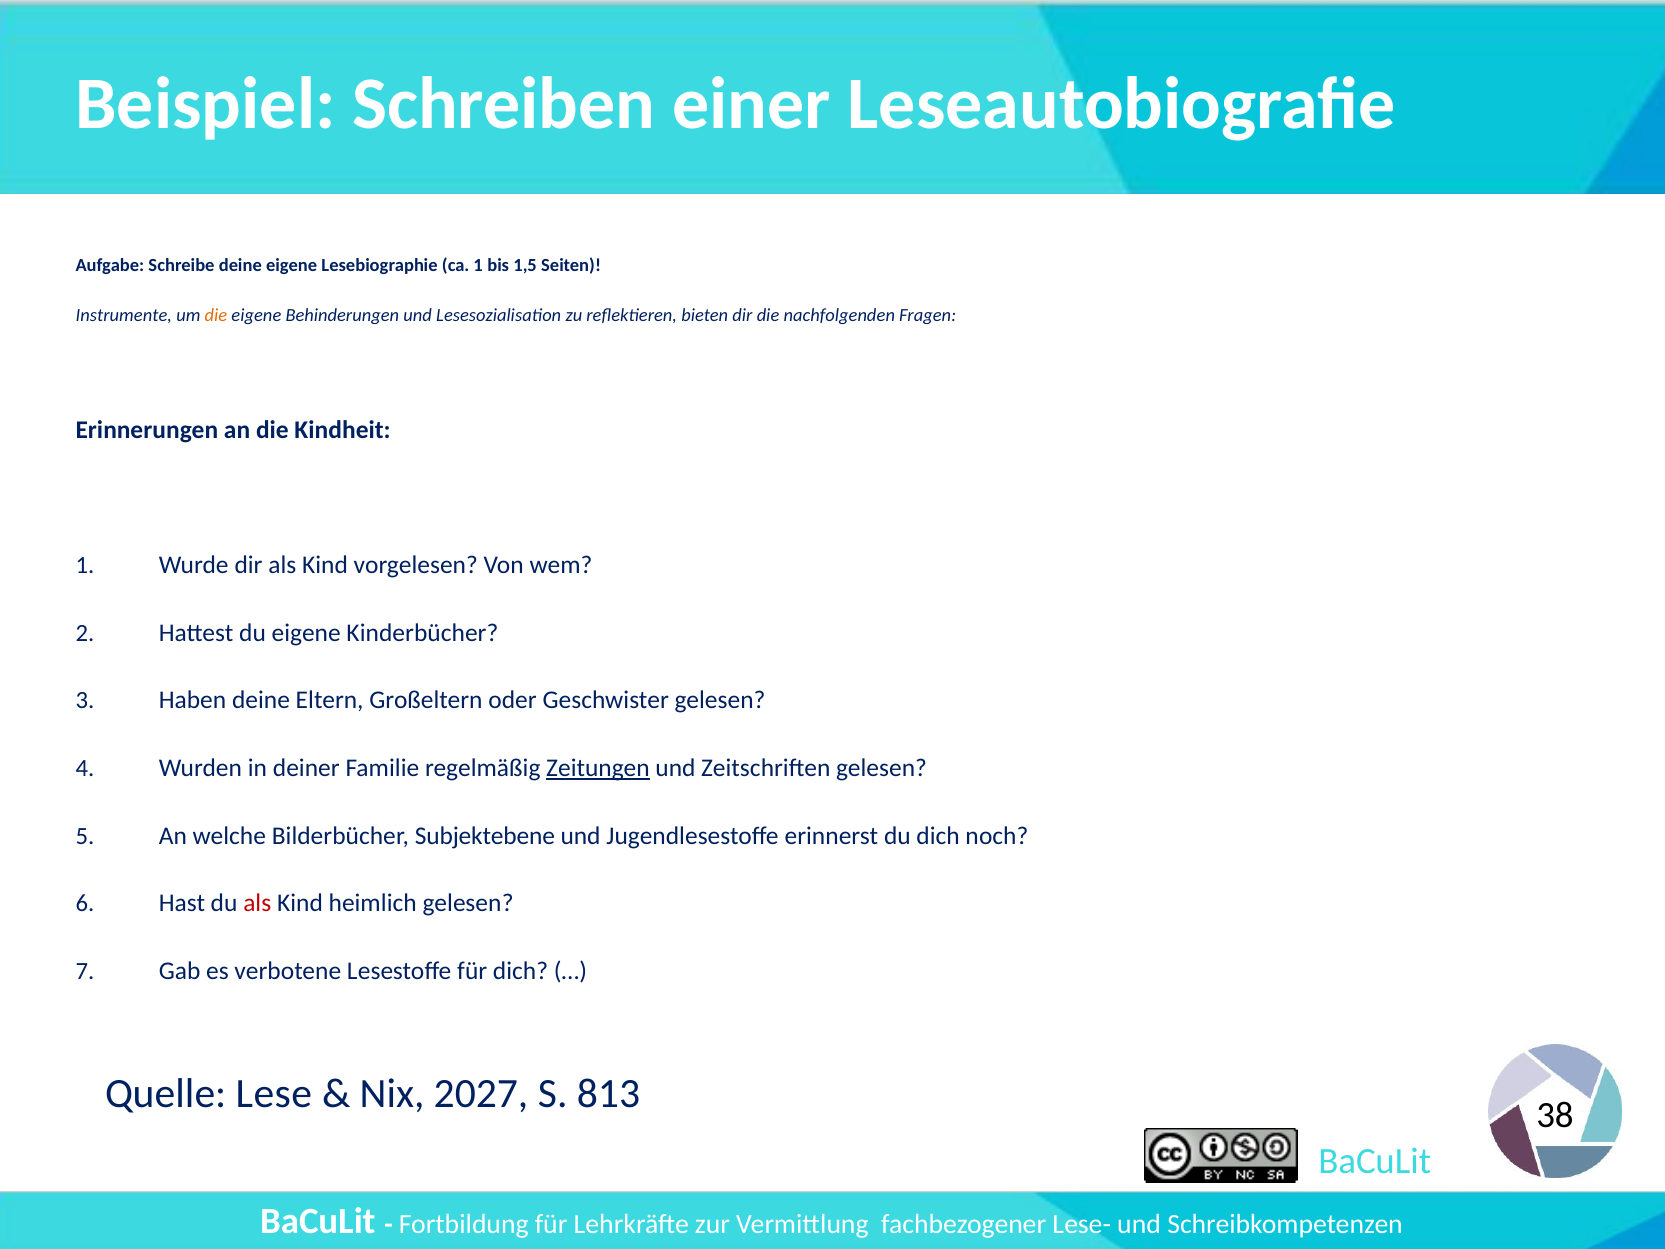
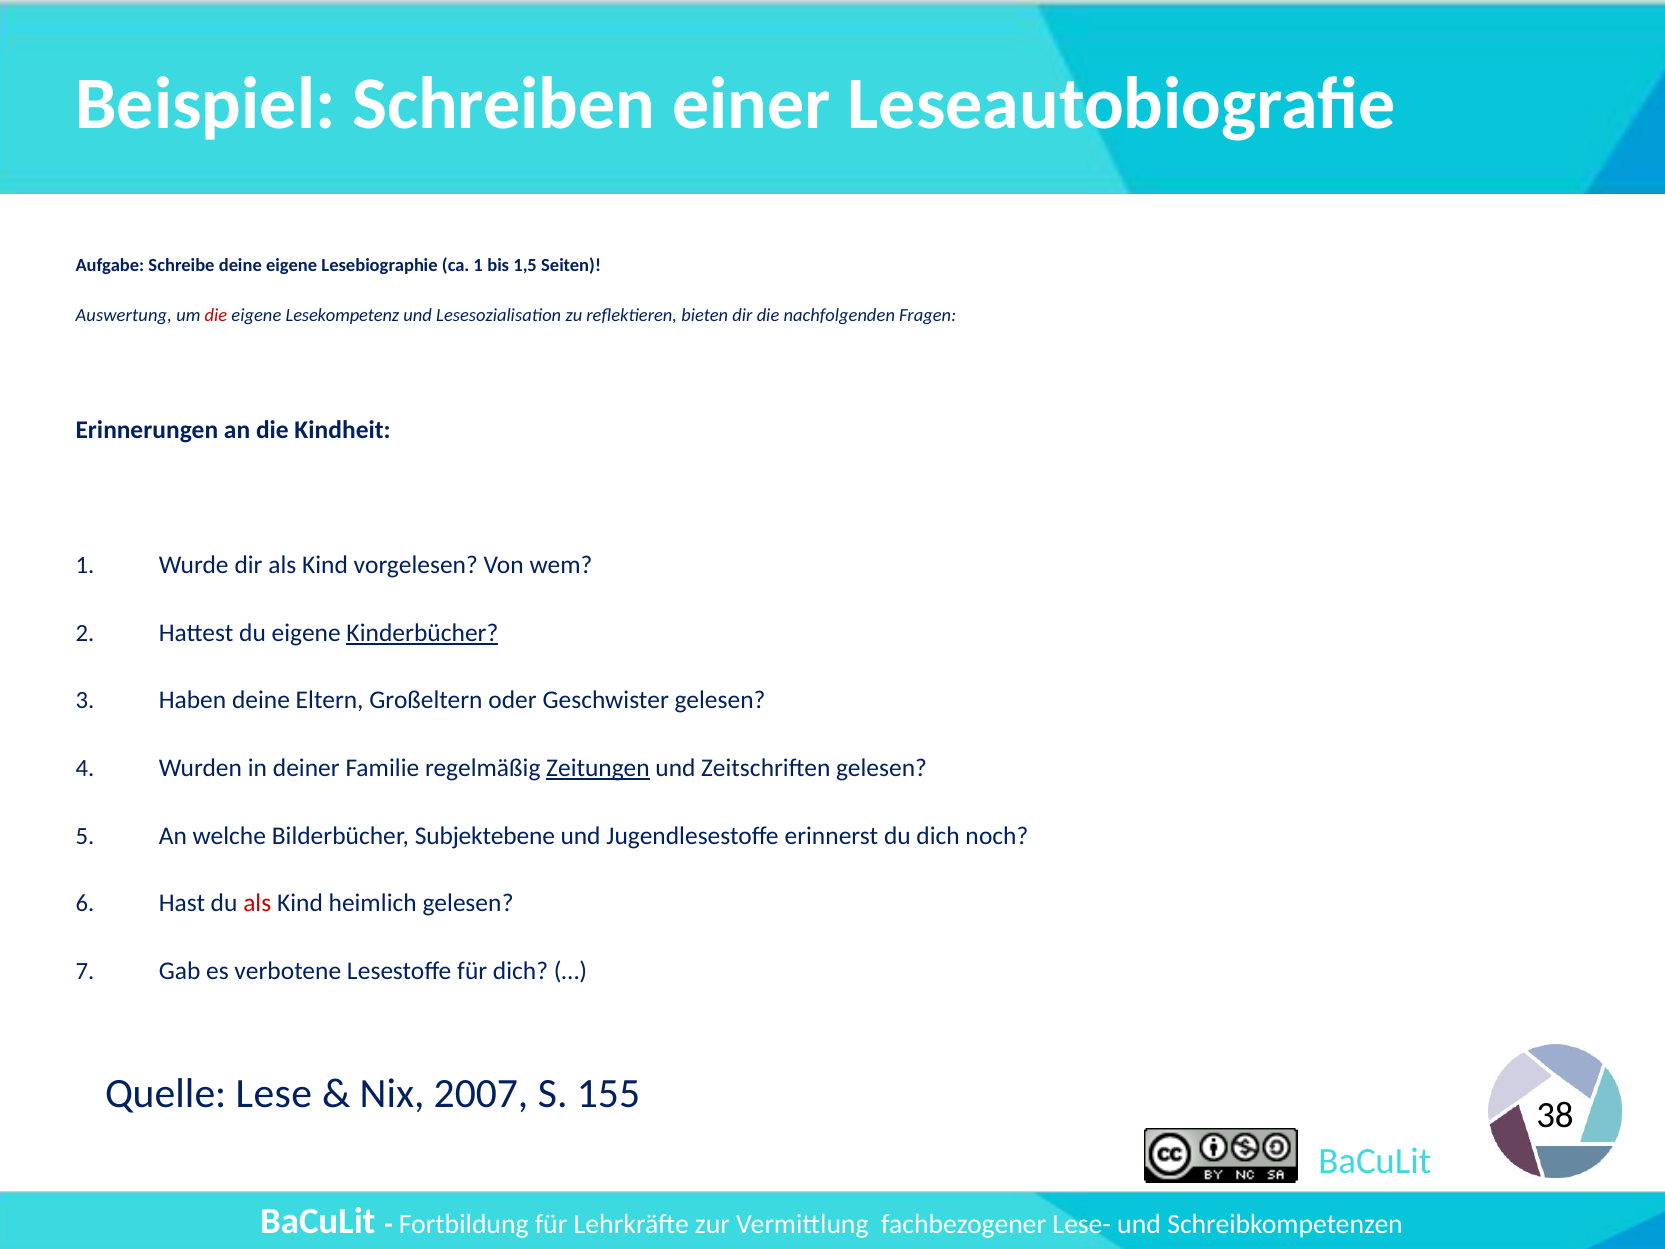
Instrumente: Instrumente -> Auswertung
die at (216, 316) colour: orange -> red
Behinderungen: Behinderungen -> Lesekompetenz
Kinderbücher underline: none -> present
2027: 2027 -> 2007
813: 813 -> 155
